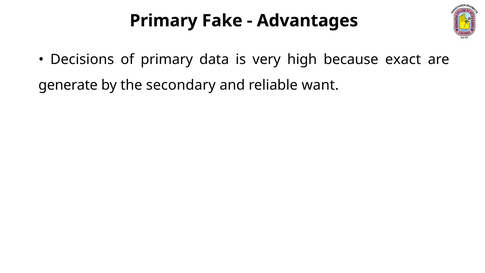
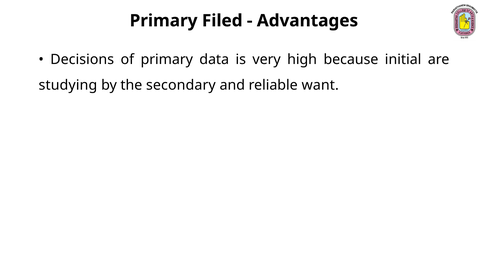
Fake: Fake -> Filed
exact: exact -> initial
generate: generate -> studying
